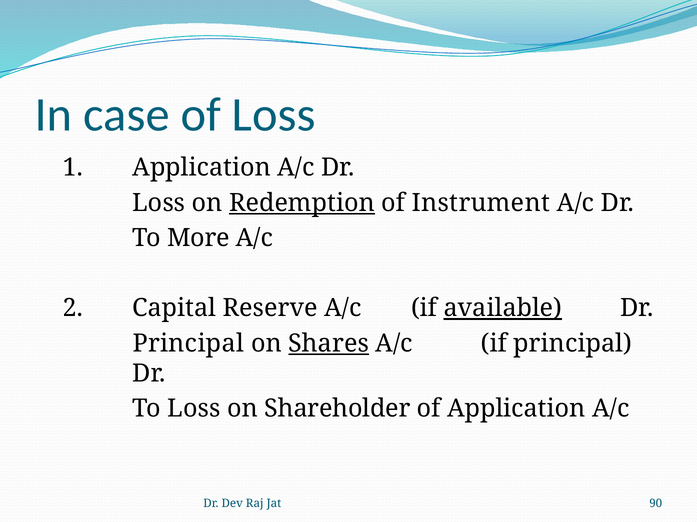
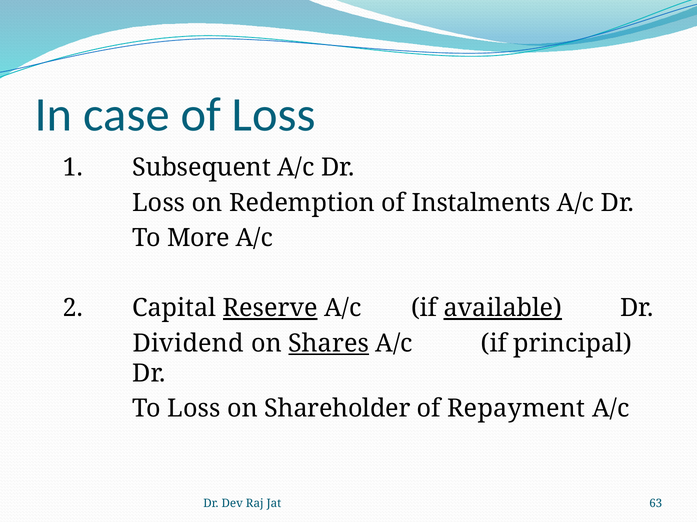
1 Application: Application -> Subsequent
Redemption underline: present -> none
Instrument: Instrument -> Instalments
Reserve underline: none -> present
Principal at (188, 344): Principal -> Dividend
of Application: Application -> Repayment
90: 90 -> 63
